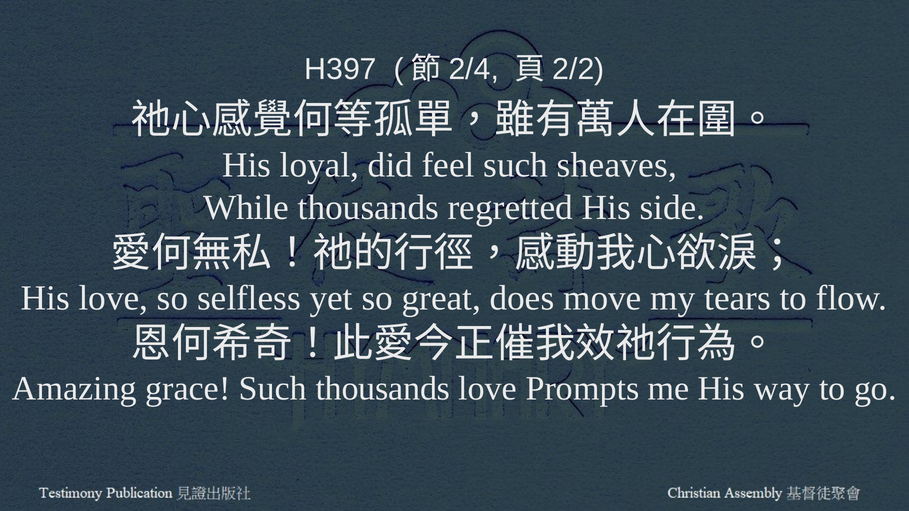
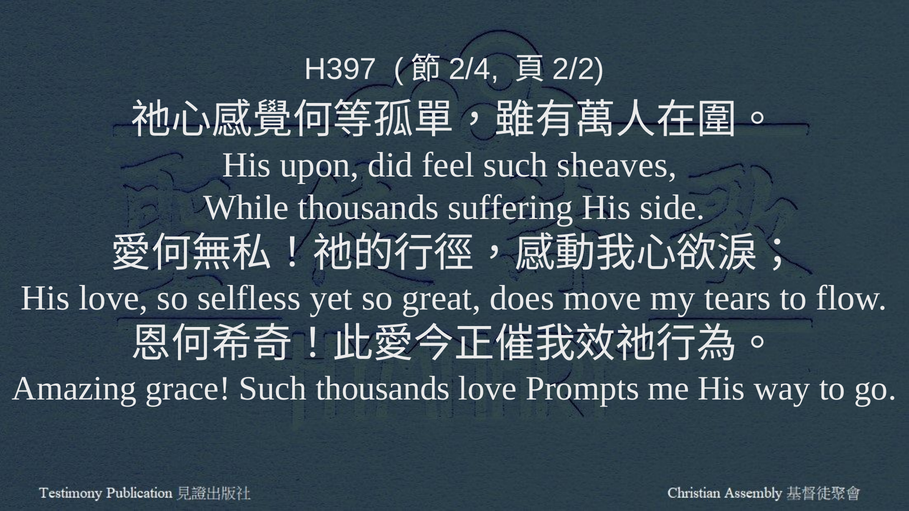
loyal: loyal -> upon
regretted: regretted -> suffering
